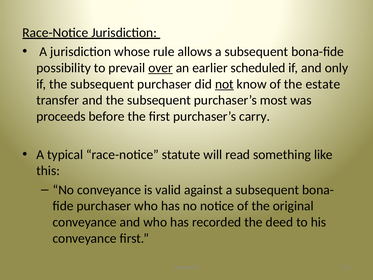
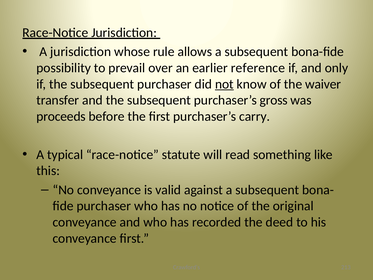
over underline: present -> none
scheduled: scheduled -> reference
estate: estate -> waiver
most: most -> gross
